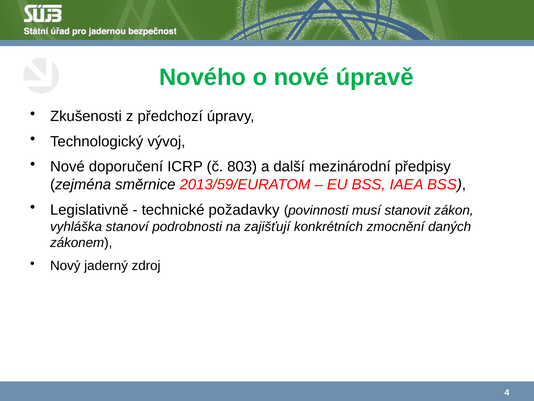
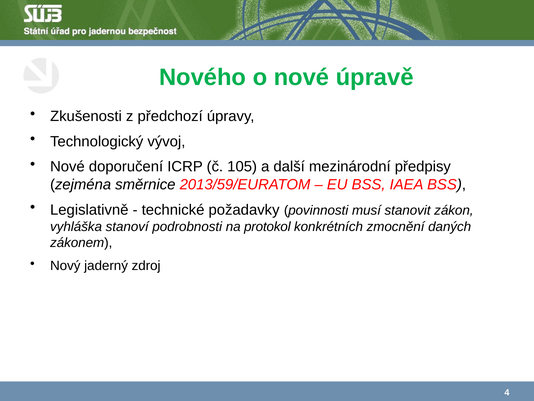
803: 803 -> 105
zajišťují: zajišťují -> protokol
